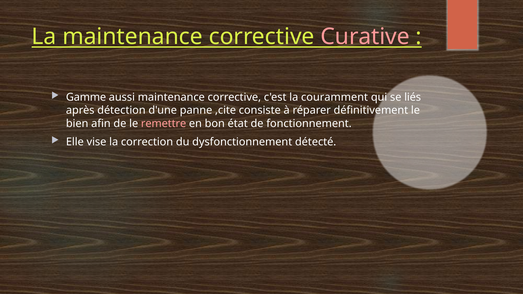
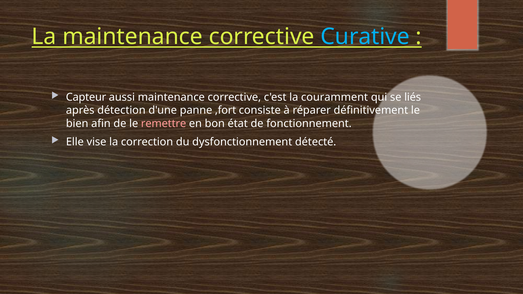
Curative colour: pink -> light blue
Gamme: Gamme -> Capteur
,cite: ,cite -> ,fort
